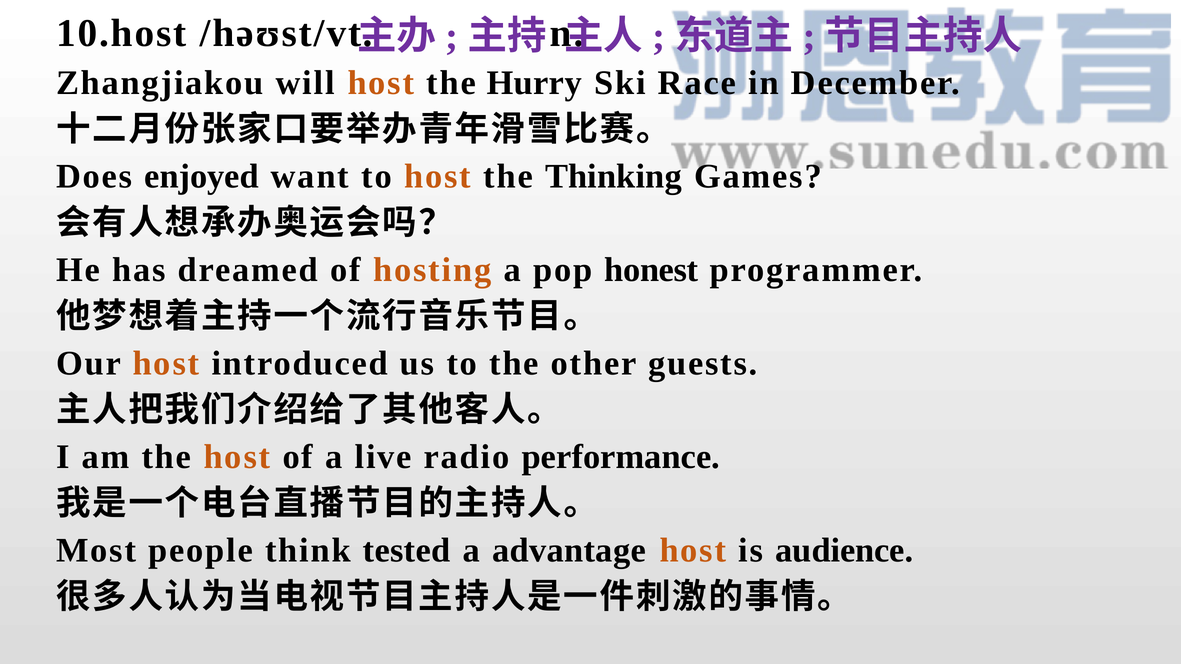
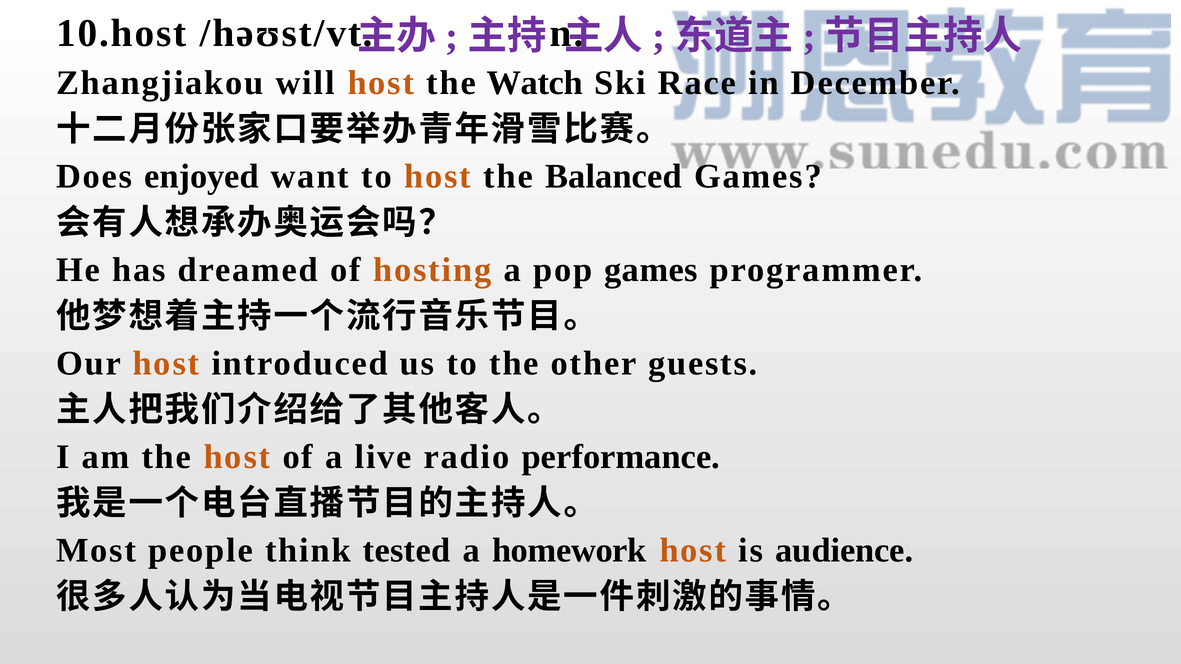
Hurry: Hurry -> Watch
Thinking: Thinking -> Balanced
pop honest: honest -> games
advantage: advantage -> homework
